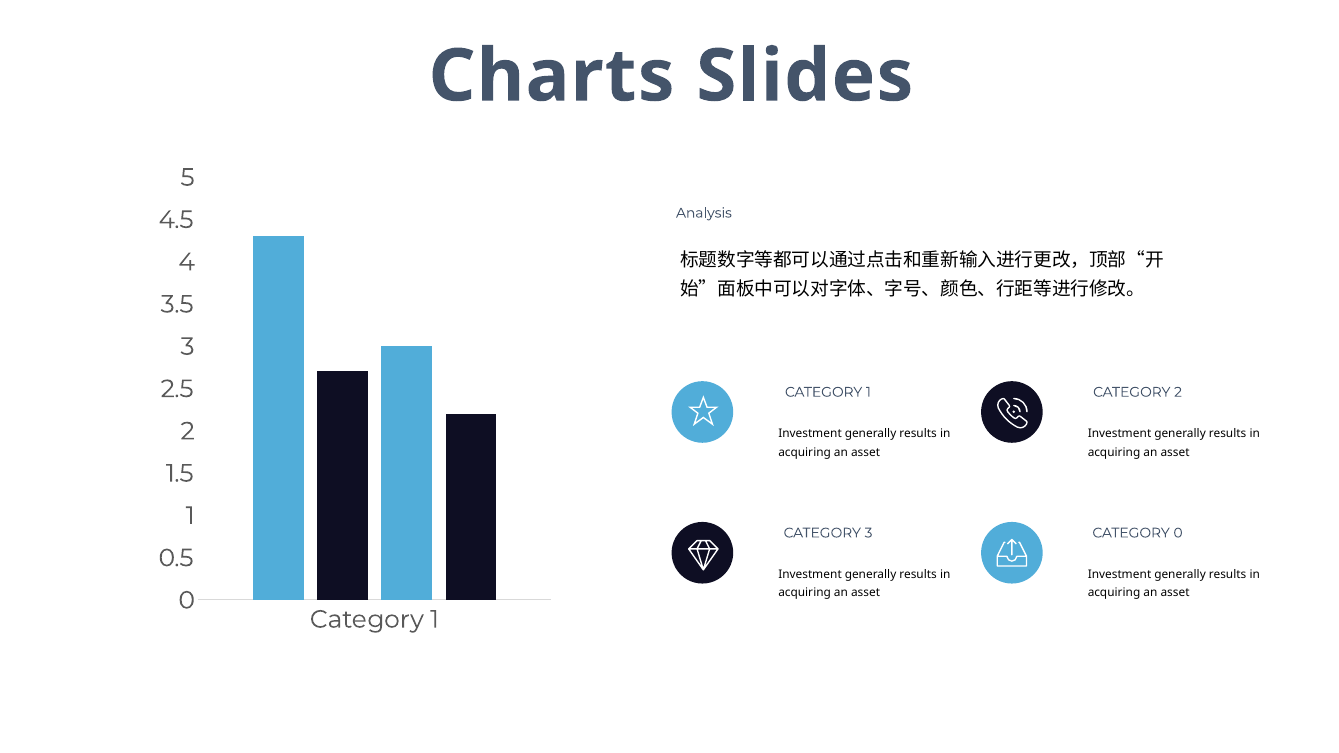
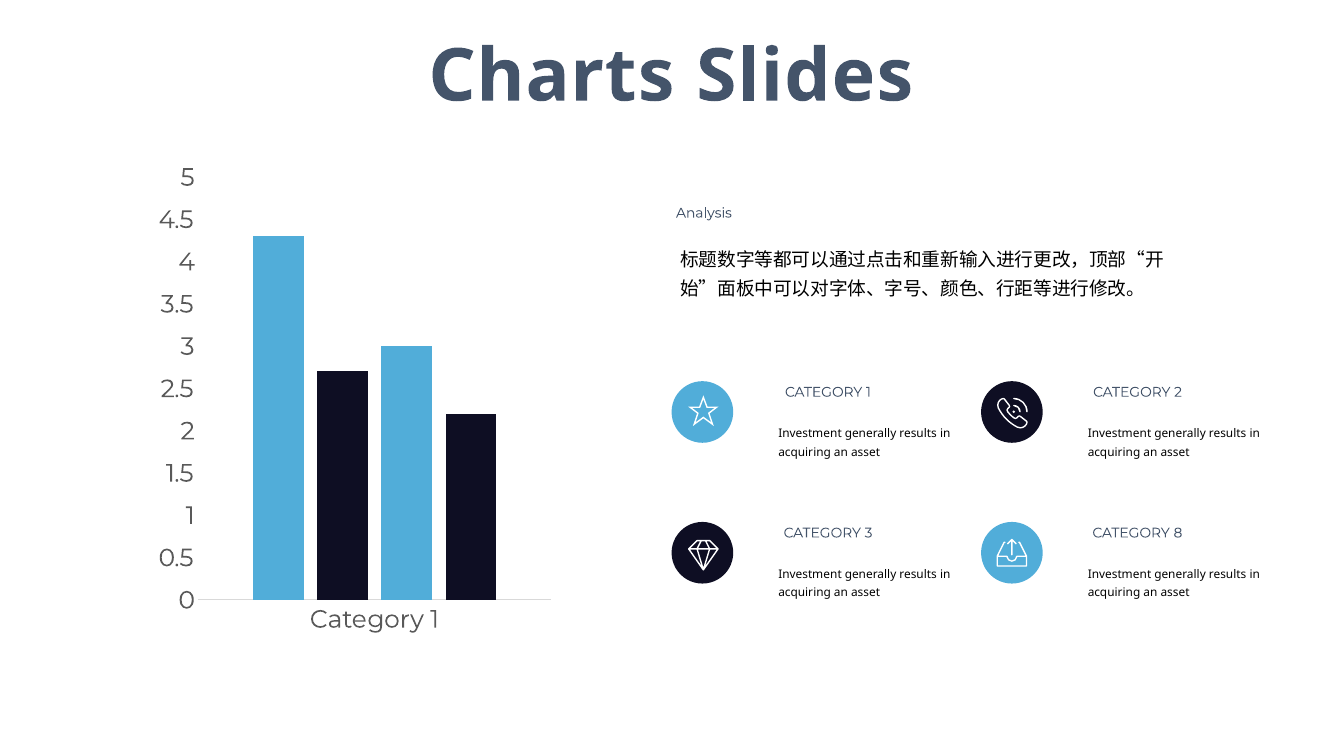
CATEGORY 0: 0 -> 8
